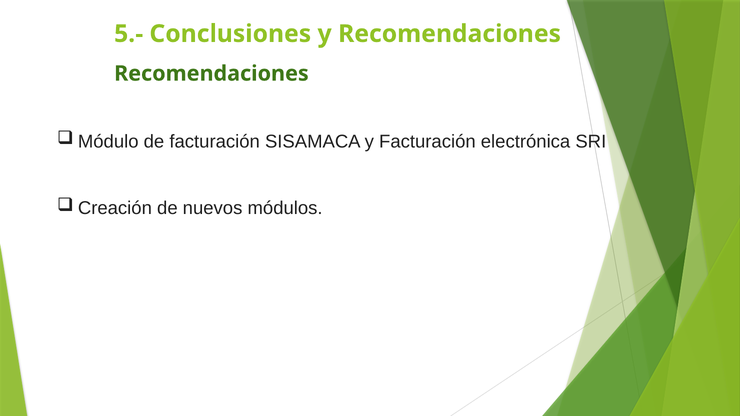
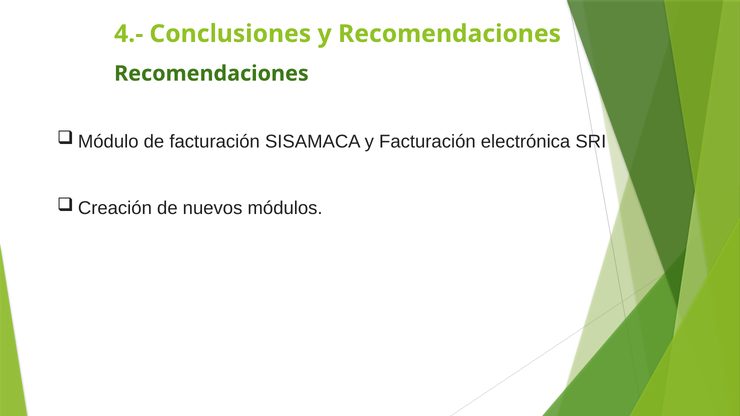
5.-: 5.- -> 4.-
